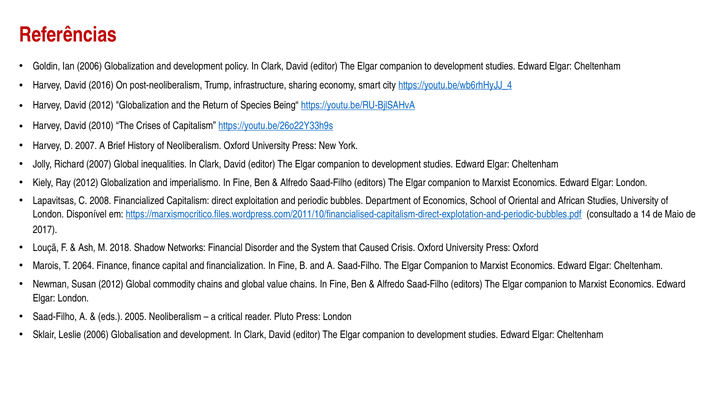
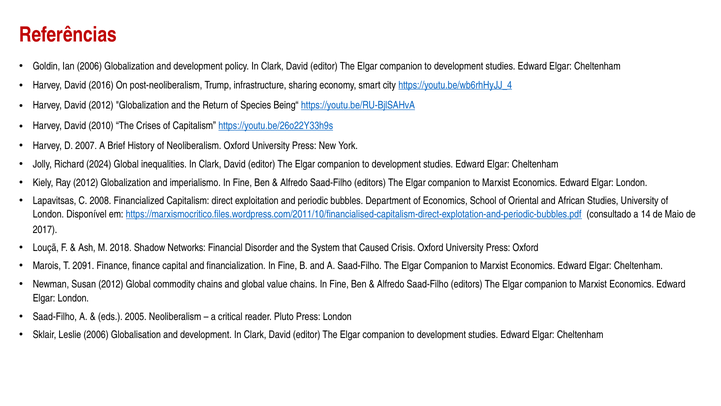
Richard 2007: 2007 -> 2024
2064: 2064 -> 2091
